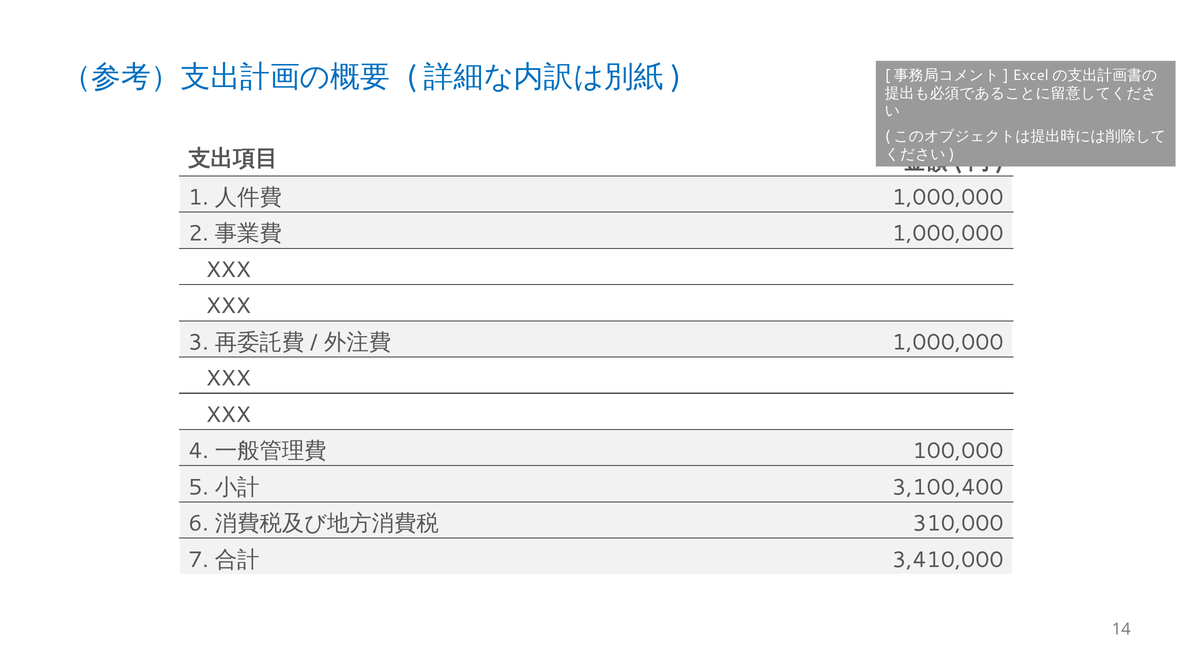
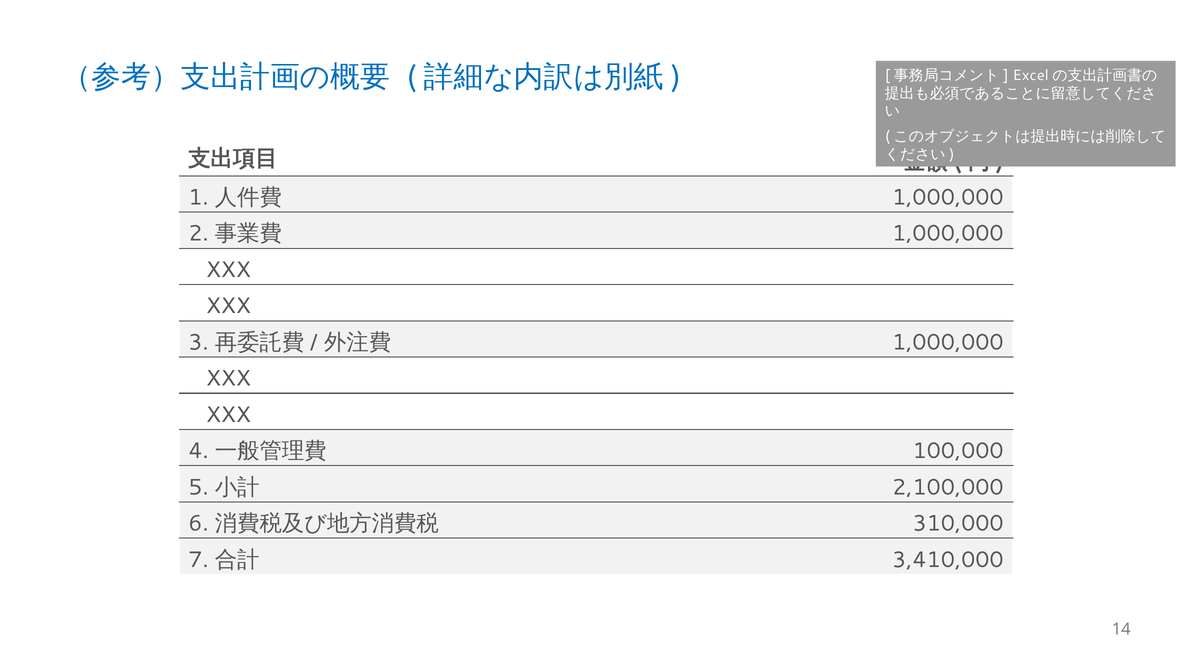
3,100,400: 3,100,400 -> 2,100,000
